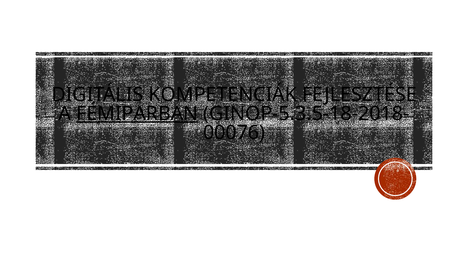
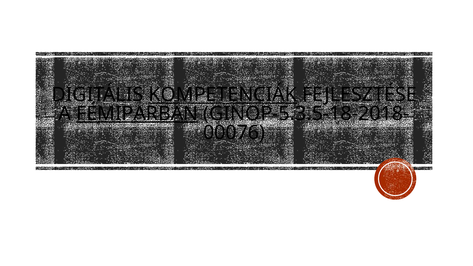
KOMPETENCIÁK underline: none -> present
